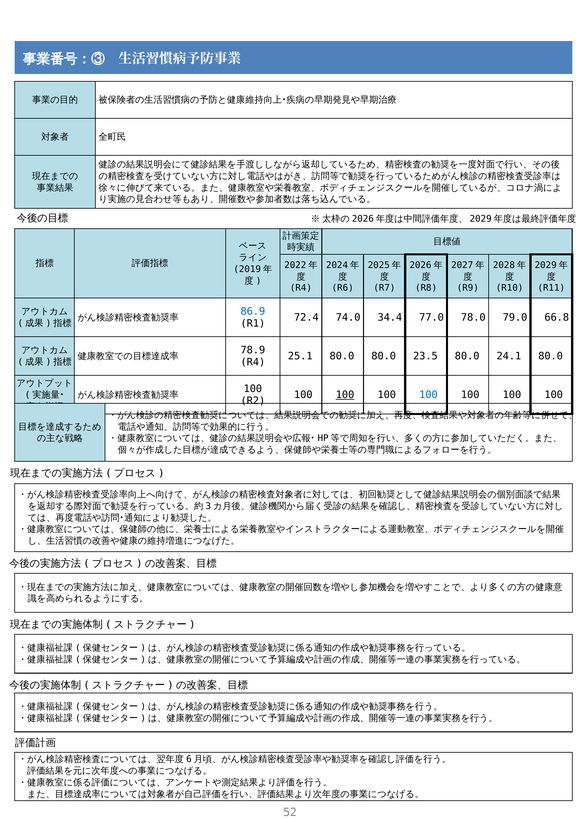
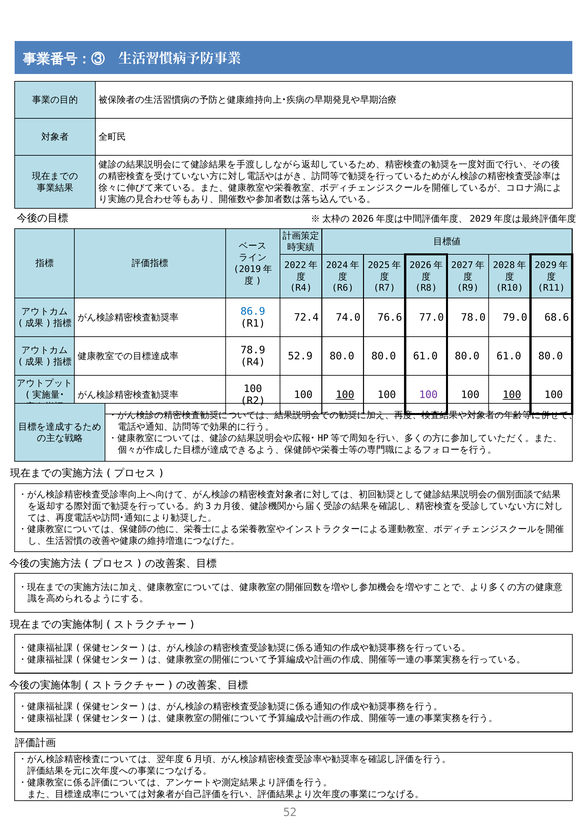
34.4: 34.4 -> 76.6
66.8: 66.8 -> 68.6
25.1: 25.1 -> 52.9
80.0 80.0 23.5: 23.5 -> 61.0
24.1 at (509, 356): 24.1 -> 61.0
100 at (428, 395) colour: blue -> purple
100 at (512, 395) underline: none -> present
